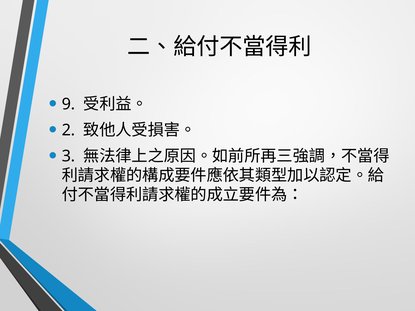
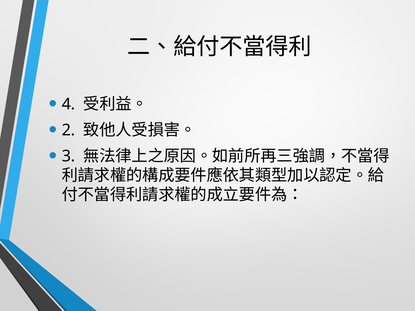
9: 9 -> 4
